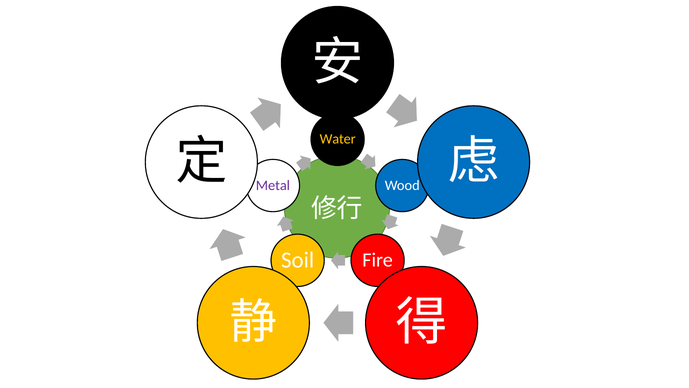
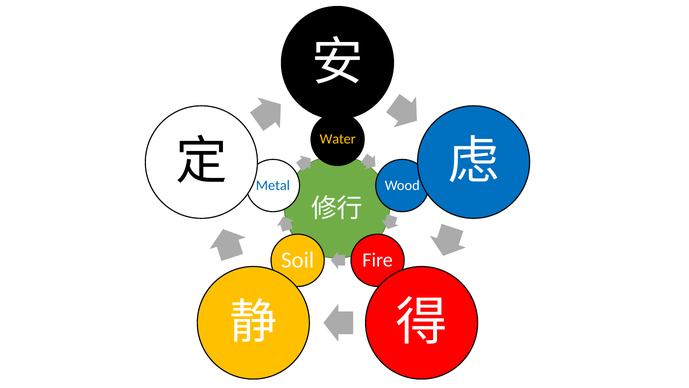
Metal colour: purple -> blue
